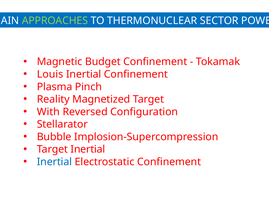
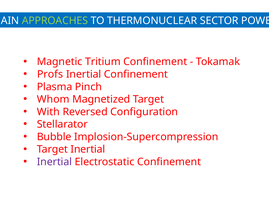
Budget: Budget -> Tritium
Louis: Louis -> Profs
Reality: Reality -> Whom
Inertial at (54, 162) colour: blue -> purple
